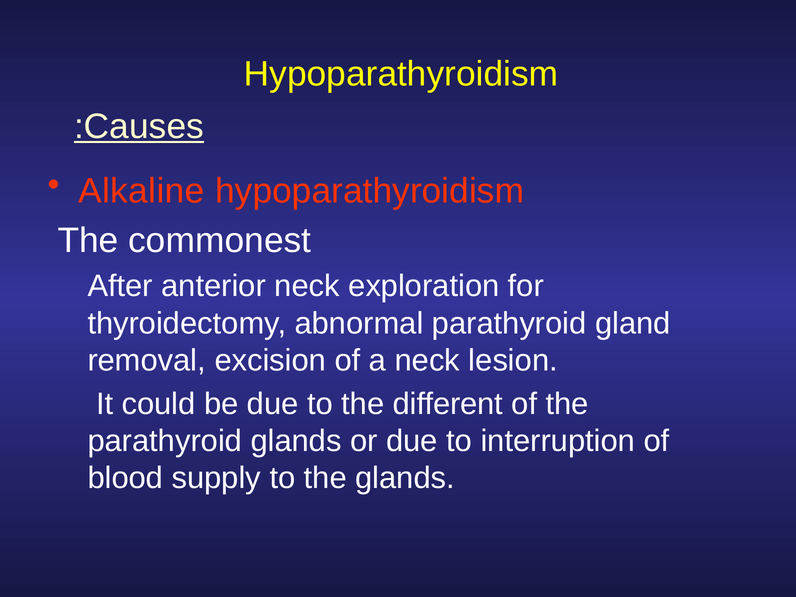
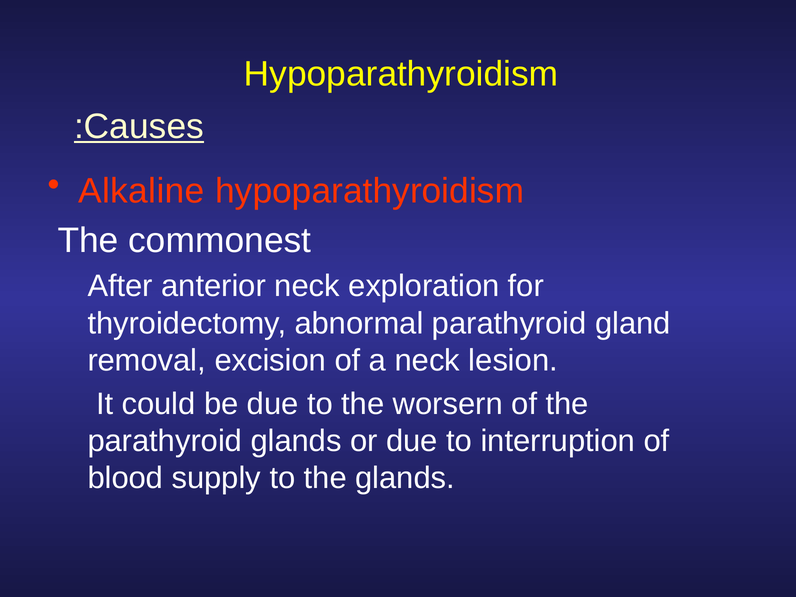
different: different -> worsern
